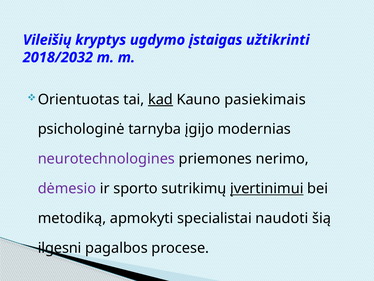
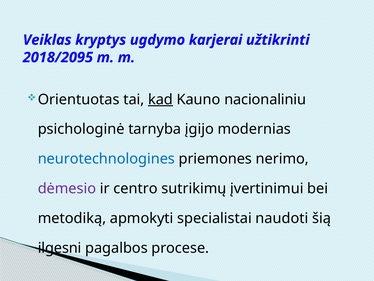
Vileišių: Vileišių -> Veiklas
įstaigas: įstaigas -> karjerai
2018/2032: 2018/2032 -> 2018/2095
pasiekimais: pasiekimais -> nacionaliniu
neurotechnologines colour: purple -> blue
sporto: sporto -> centro
įvertinimui underline: present -> none
